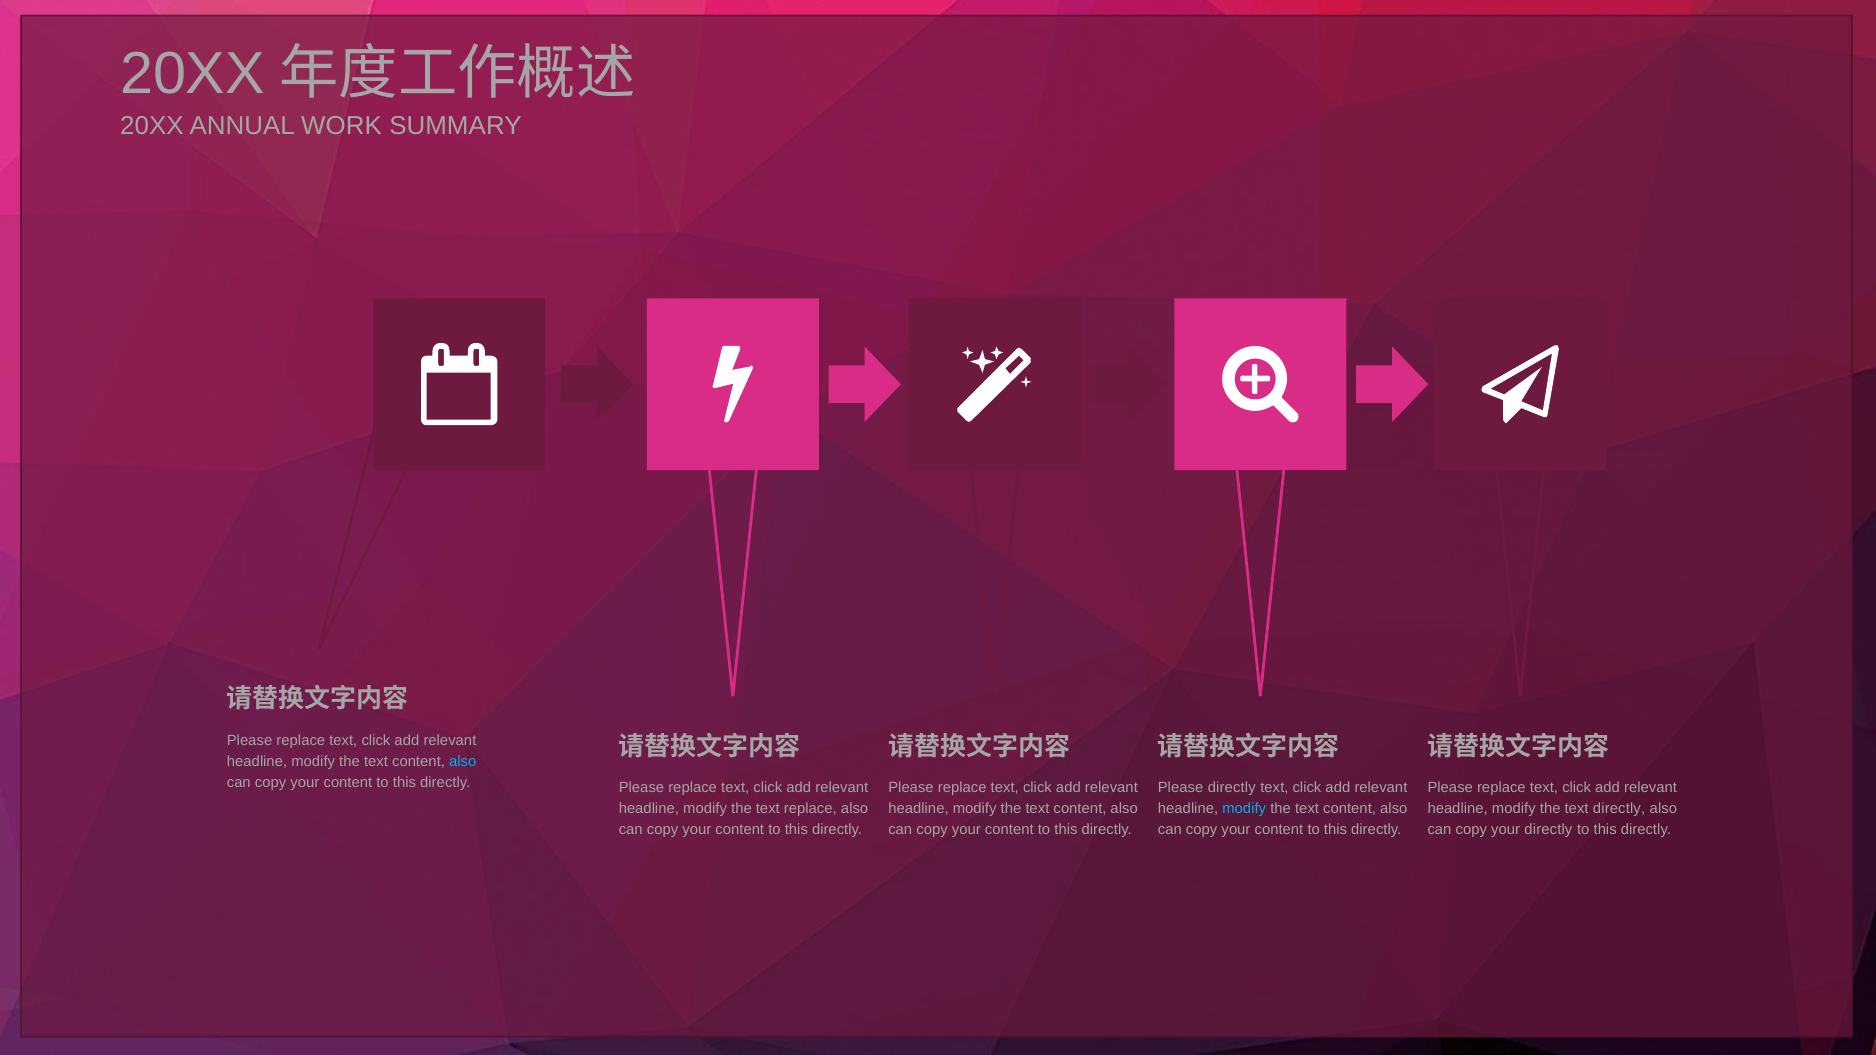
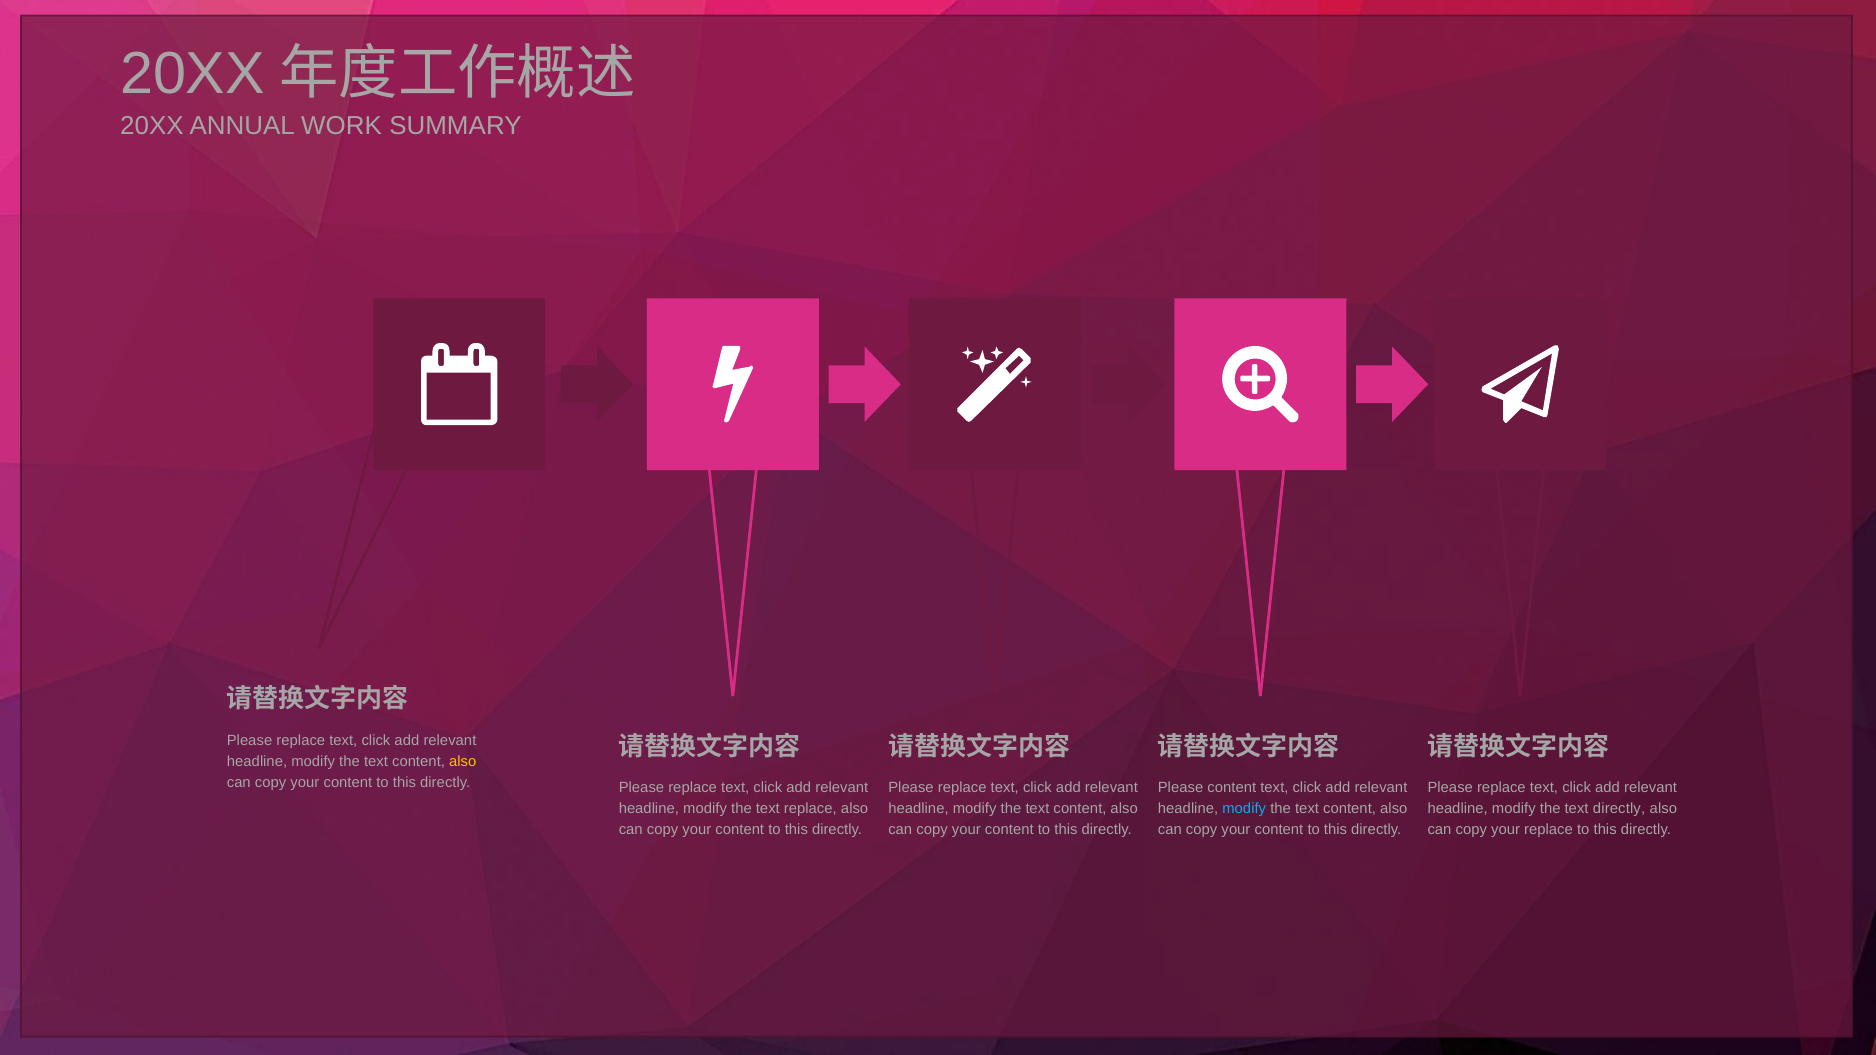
also at (463, 762) colour: light blue -> yellow
Please directly: directly -> content
your directly: directly -> replace
